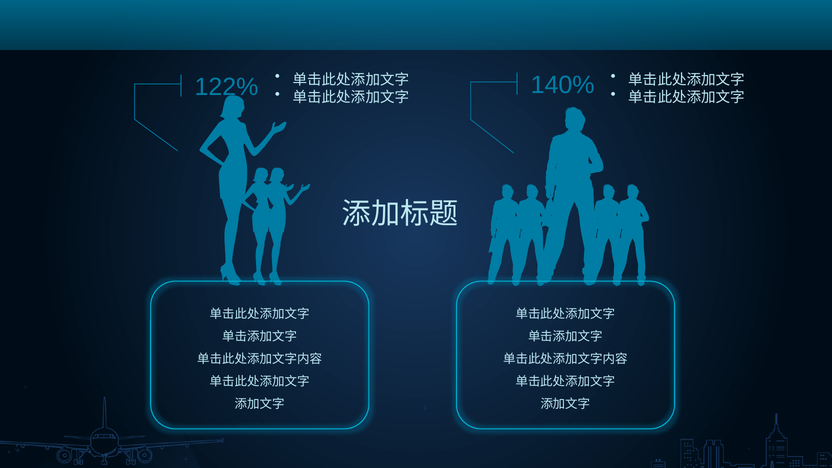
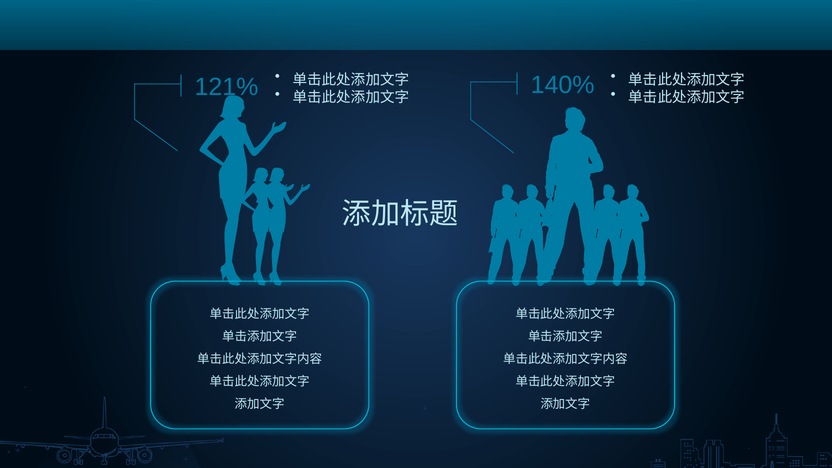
122%: 122% -> 121%
